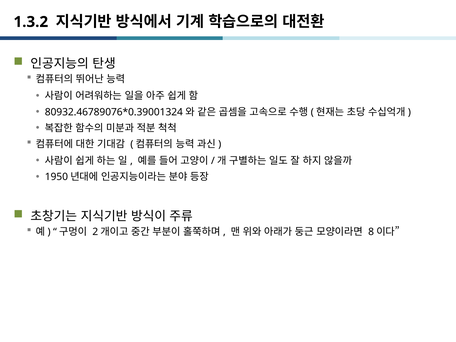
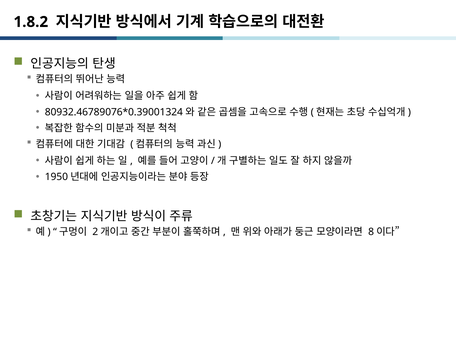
1.3.2: 1.3.2 -> 1.8.2
